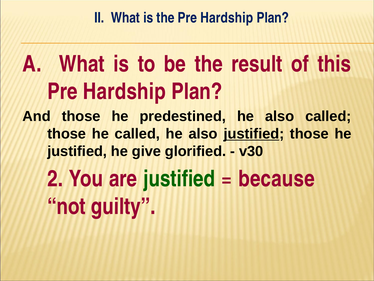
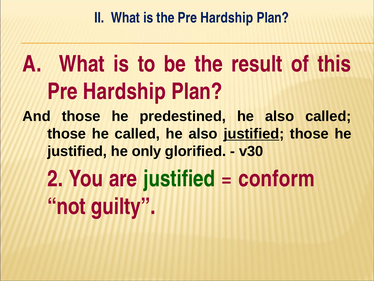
give: give -> only
because: because -> conform
